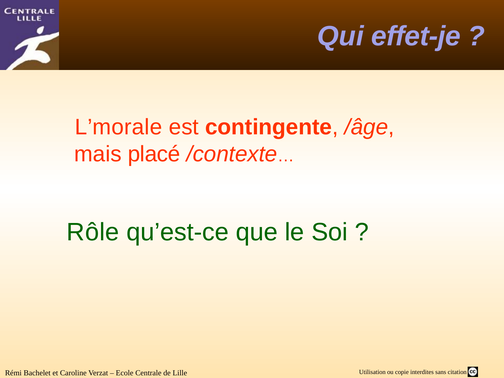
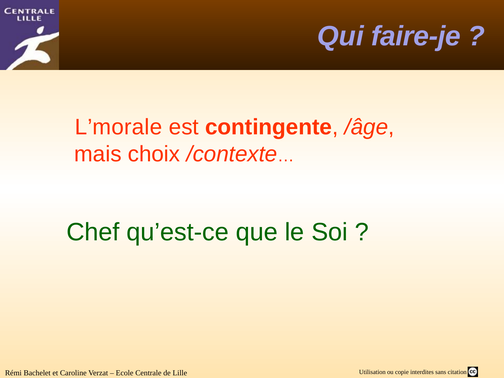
effet-je: effet-je -> faire-je
placé: placé -> choix
Rôle: Rôle -> Chef
